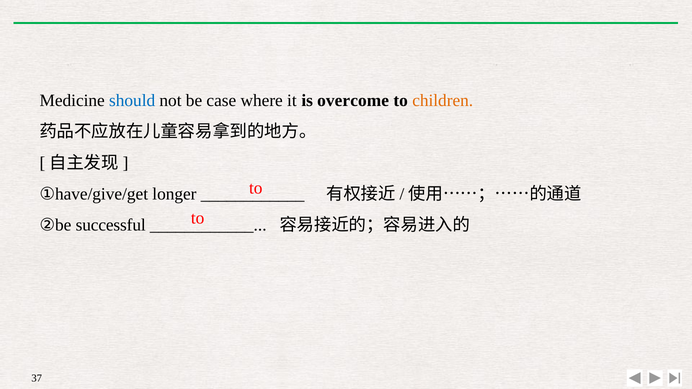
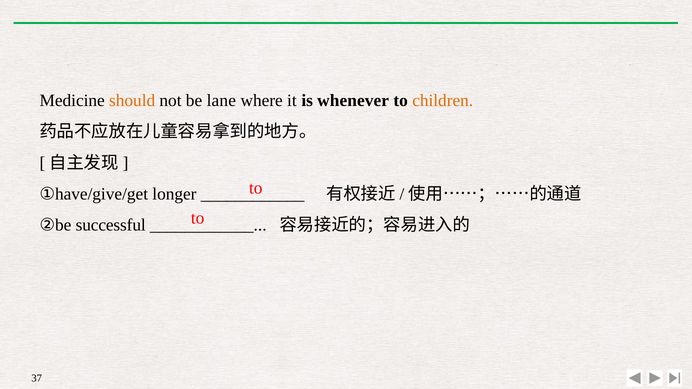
should colour: blue -> orange
case: case -> lane
overcome: overcome -> whenever
